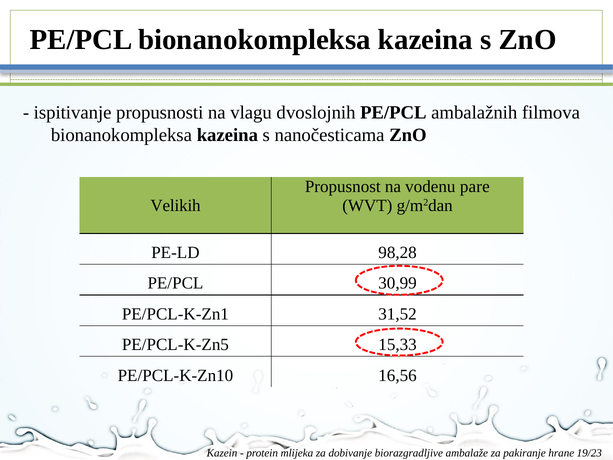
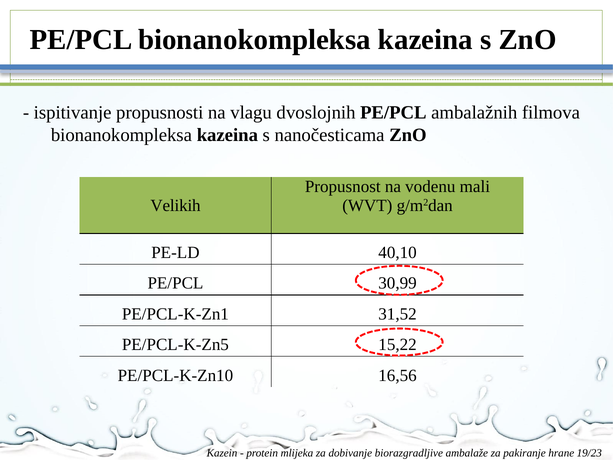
pare: pare -> mali
98,28: 98,28 -> 40,10
15,33: 15,33 -> 15,22
